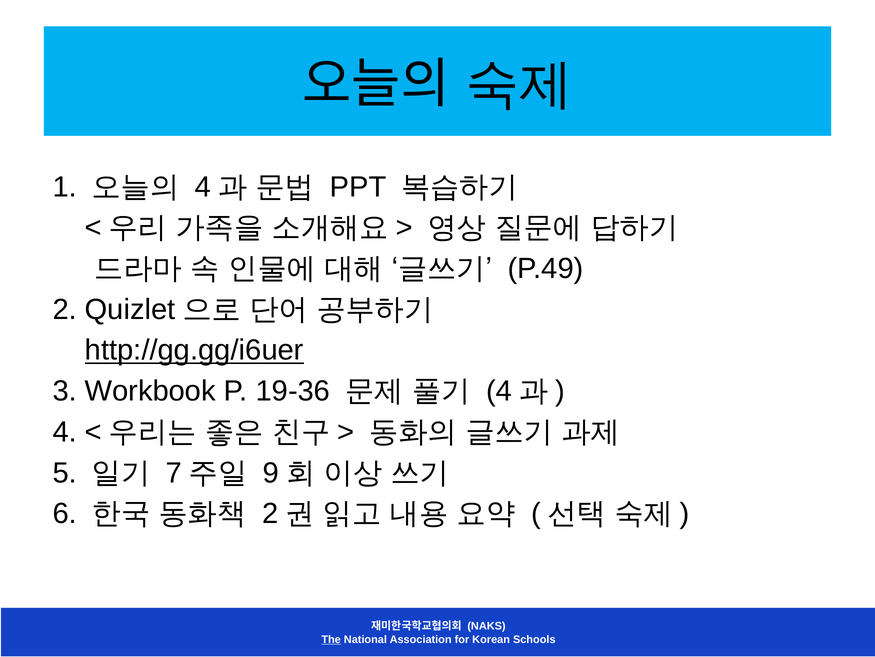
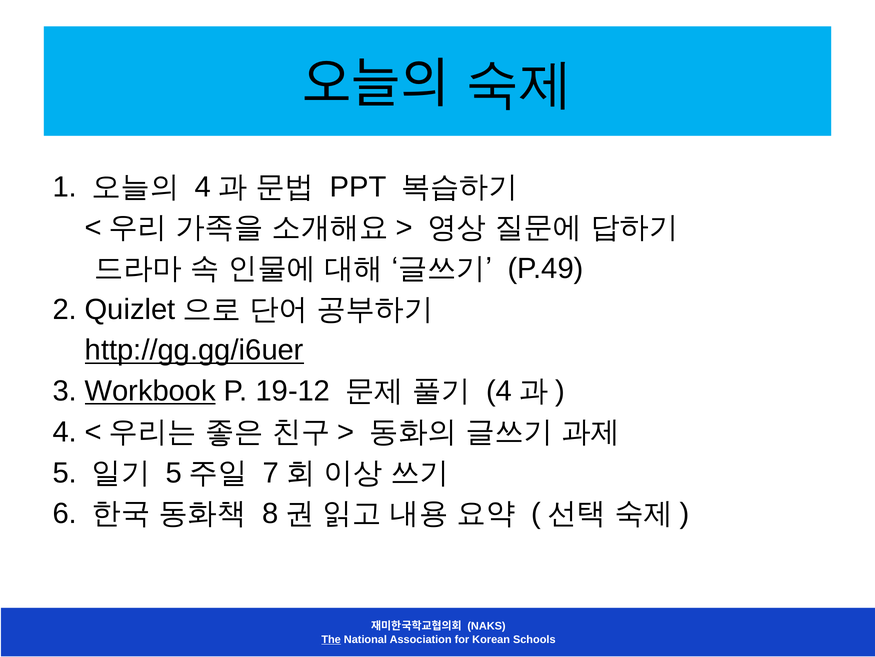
Workbook underline: none -> present
19-36: 19-36 -> 19-12
7 at (174, 472): 7 -> 5
9: 9 -> 7
2 at (270, 513): 2 -> 8
